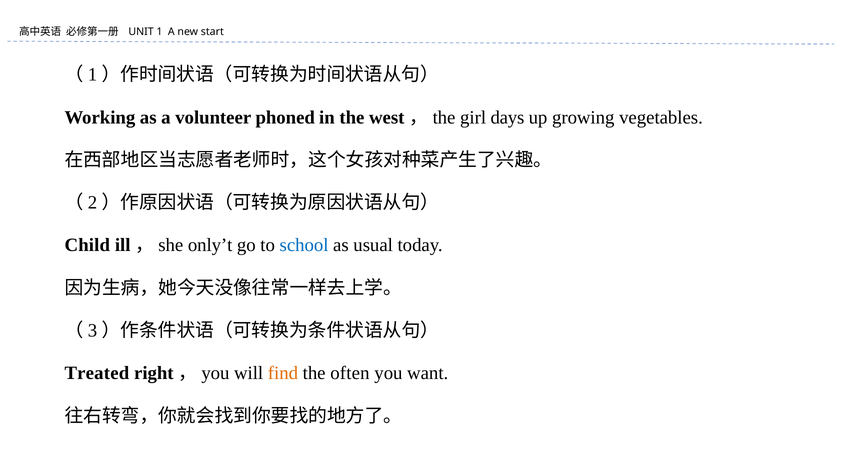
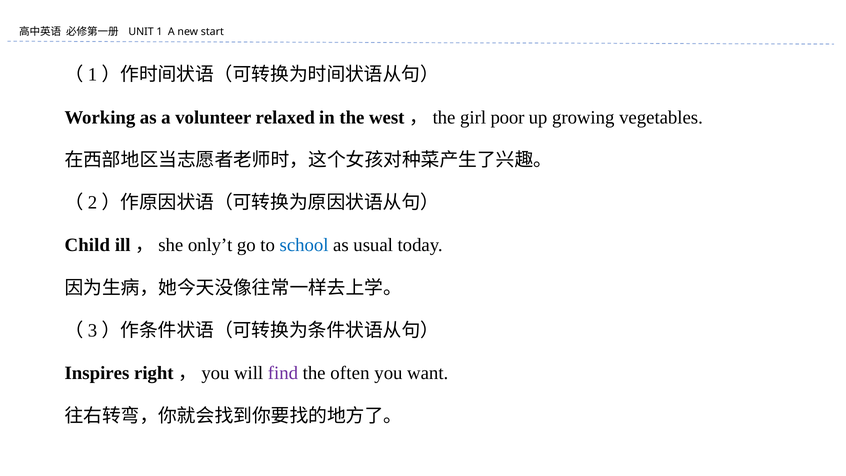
phoned: phoned -> relaxed
days: days -> poor
Treated: Treated -> Inspires
find colour: orange -> purple
